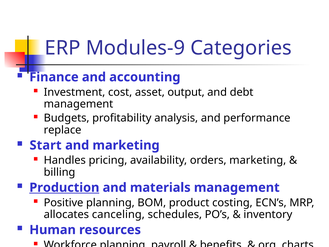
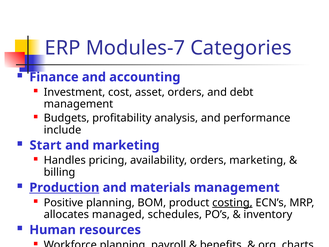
Modules-9: Modules-9 -> Modules-7
asset output: output -> orders
replace: replace -> include
costing underline: none -> present
canceling: canceling -> managed
